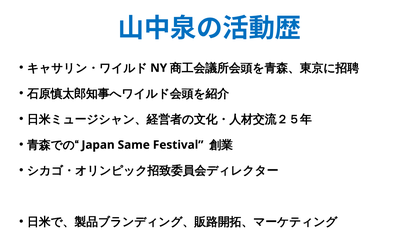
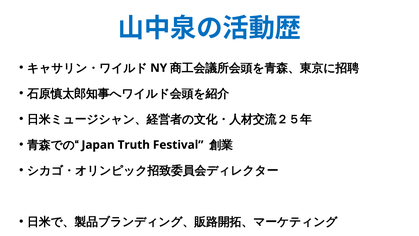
Same: Same -> Truth
